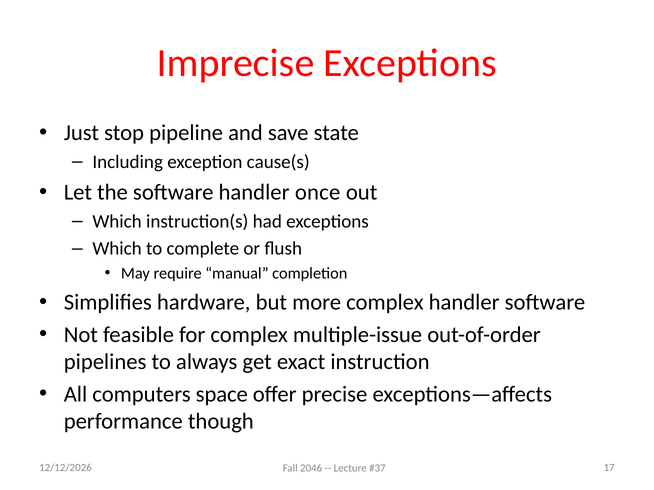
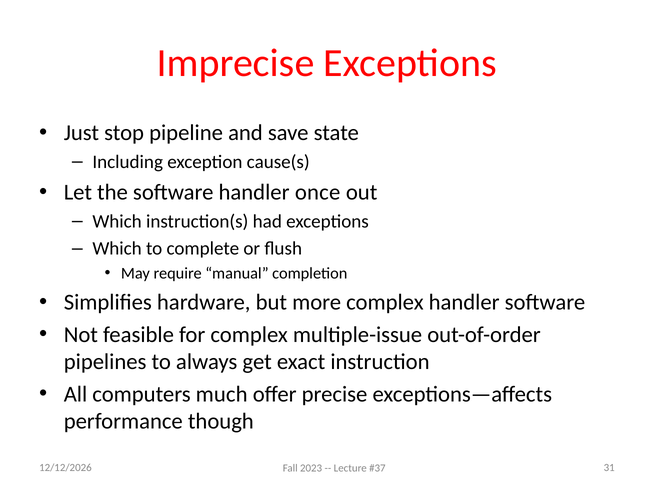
space: space -> much
17: 17 -> 31
2046: 2046 -> 2023
